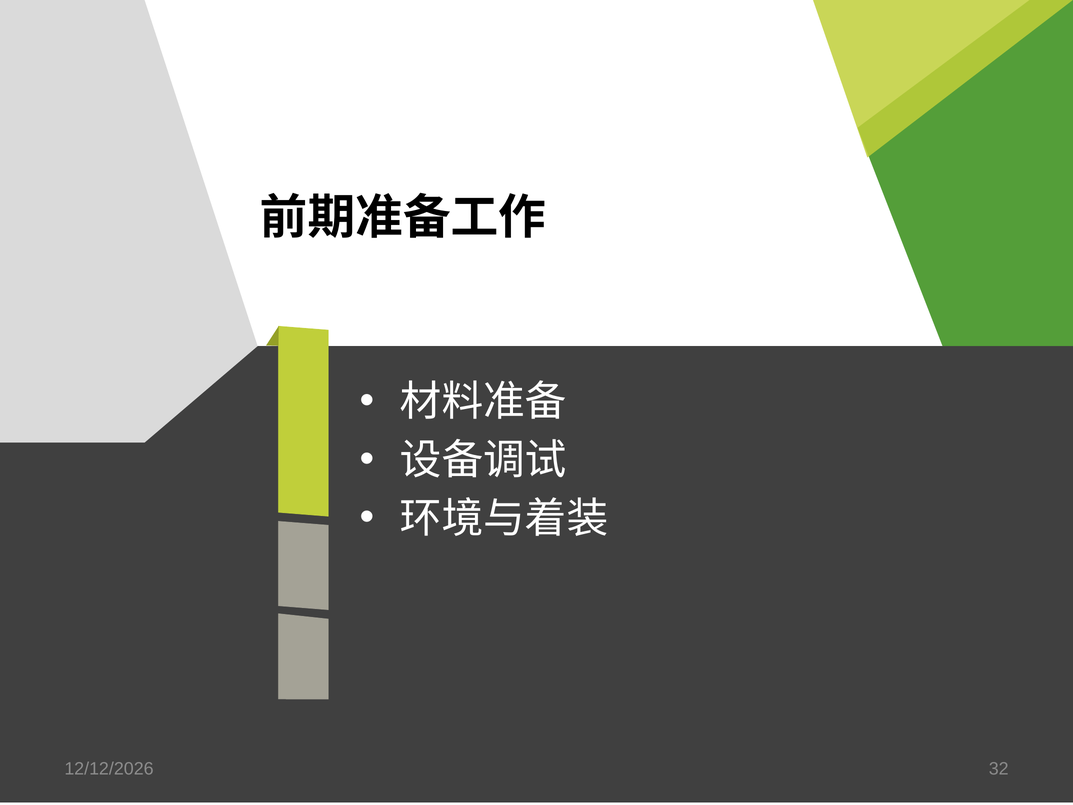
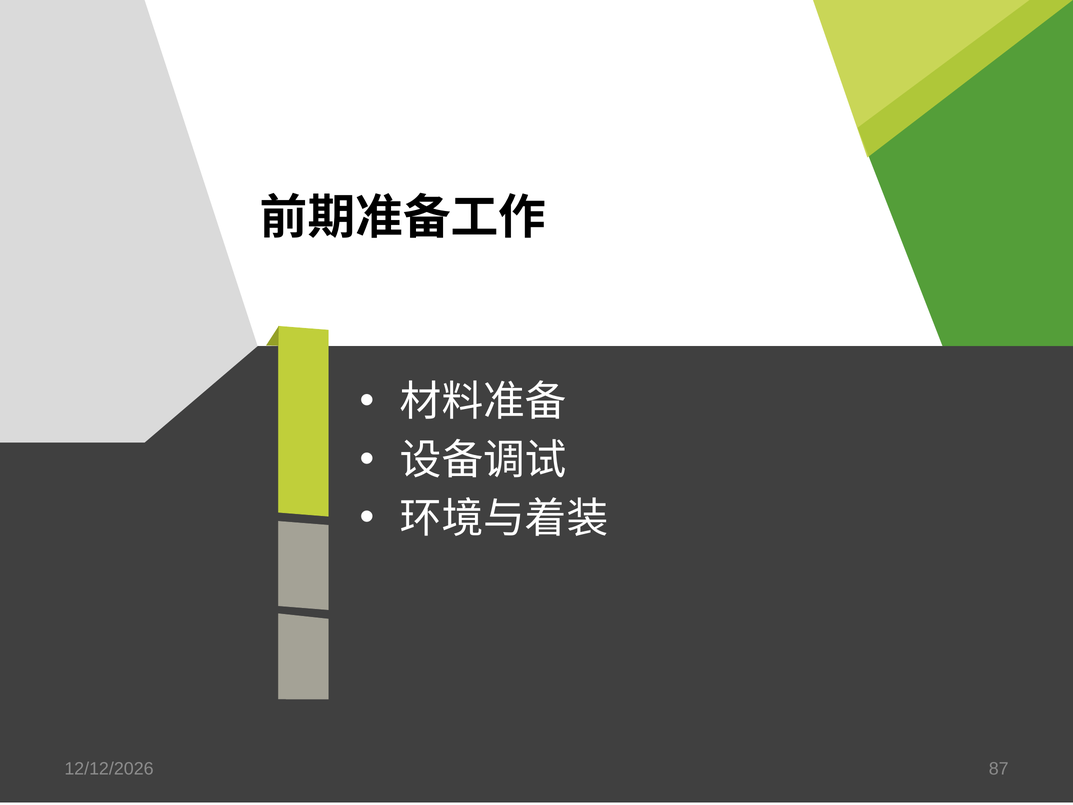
32: 32 -> 87
